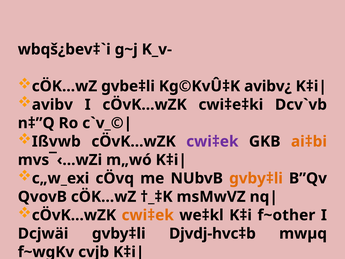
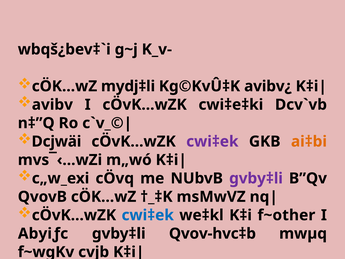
gvbe‡li: gvbe‡li -> mydj‡li
Ißvwb: Ißvwb -> Dcjwäi
gvby‡li at (256, 178) colour: orange -> purple
cwi‡ek at (148, 215) colour: orange -> blue
Dcjwäi: Dcjwäi -> Abyiƒc
Djvdj-hvc‡b: Djvdj-hvc‡b -> Qvov-hvc‡b
